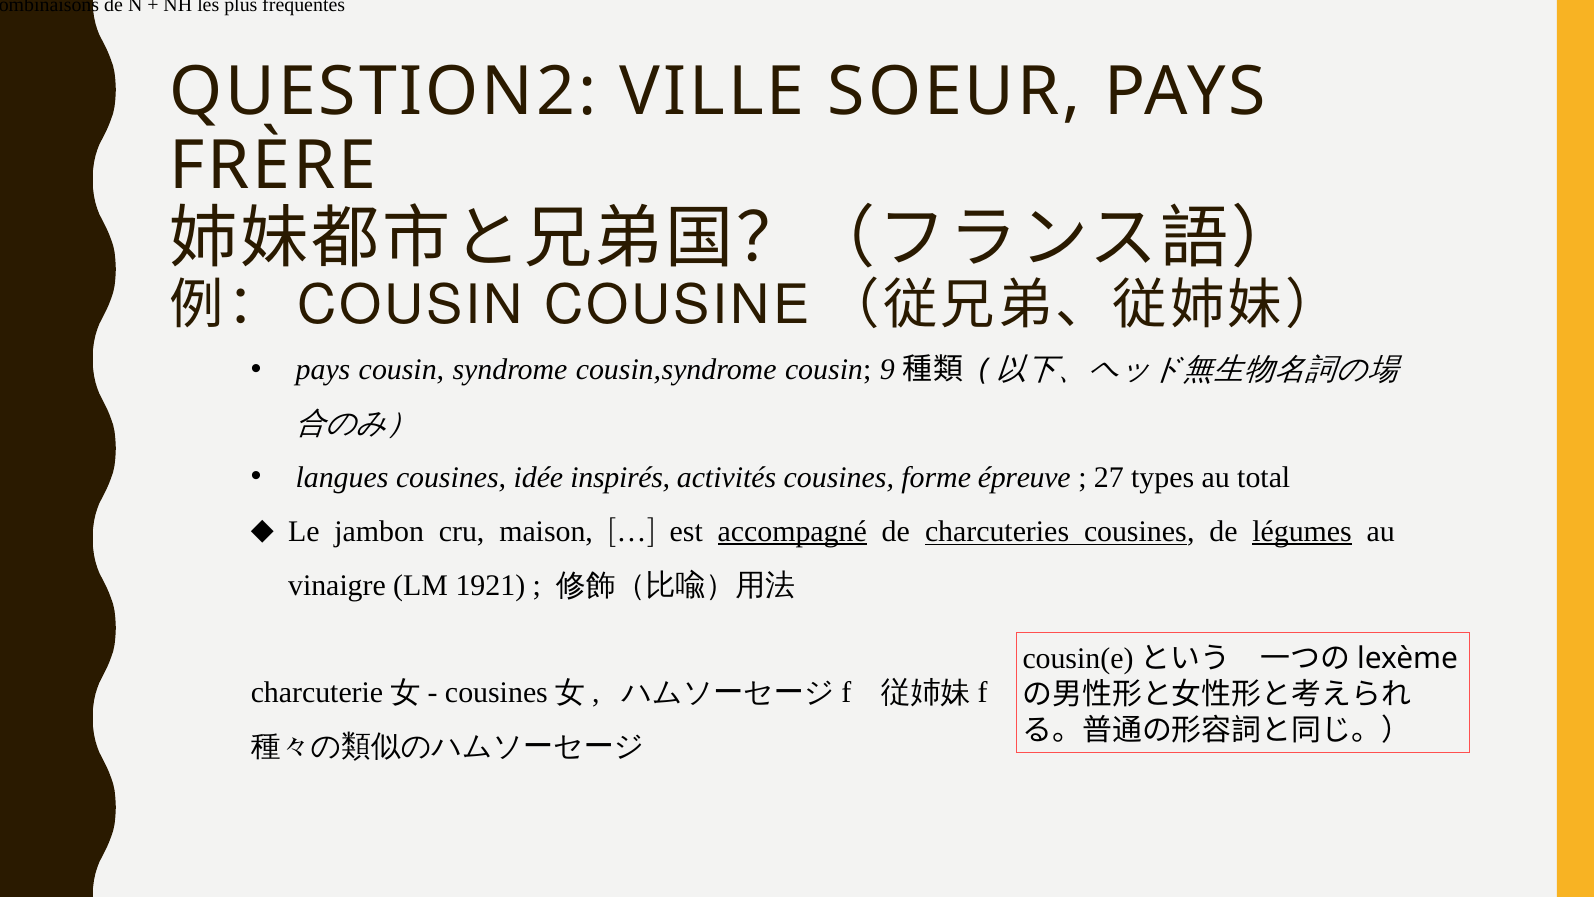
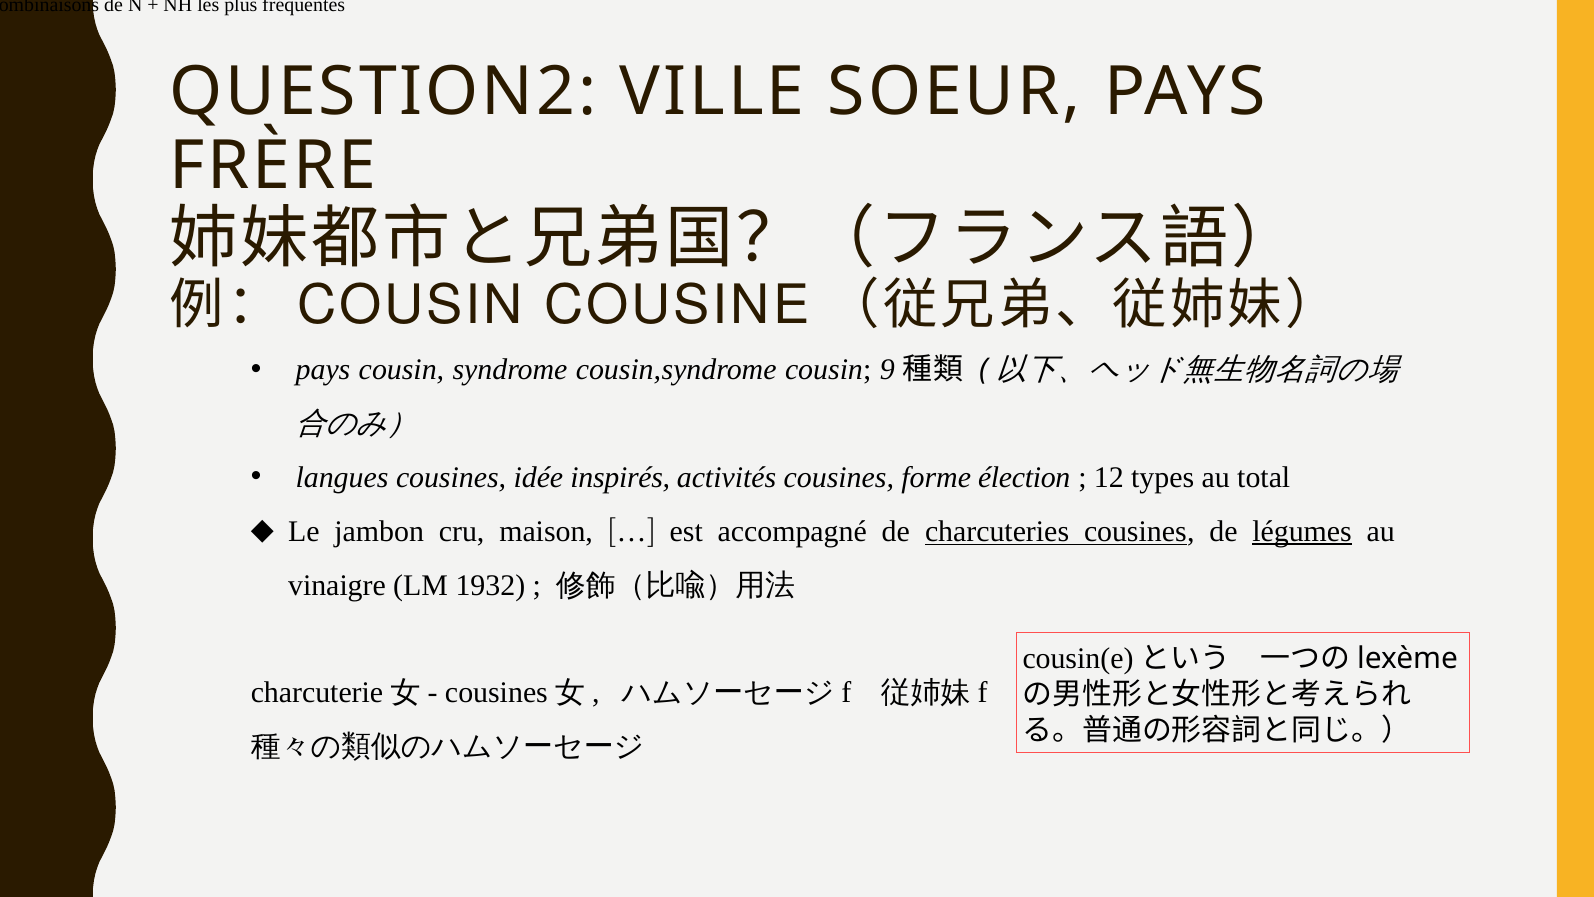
épreuve: épreuve -> élection
27: 27 -> 12
accompagné underline: present -> none
1921: 1921 -> 1932
